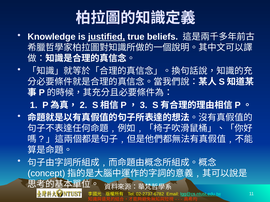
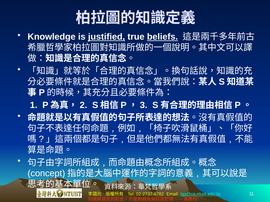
beliefs underline: none -> present
